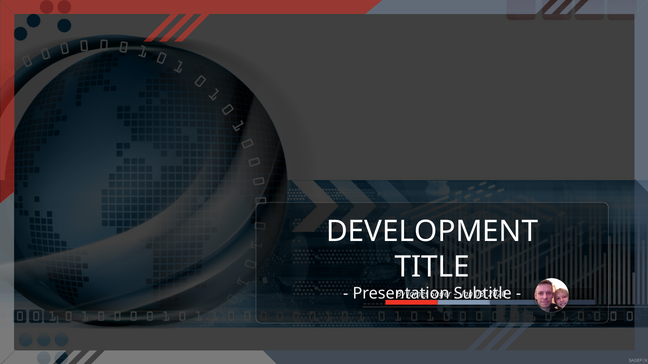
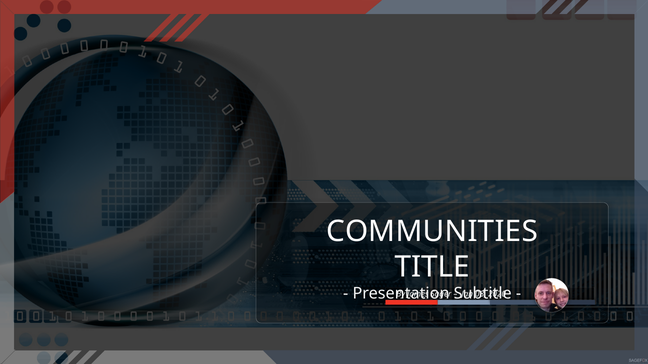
DEVELOPMENT: DEVELOPMENT -> COMMUNITIES
